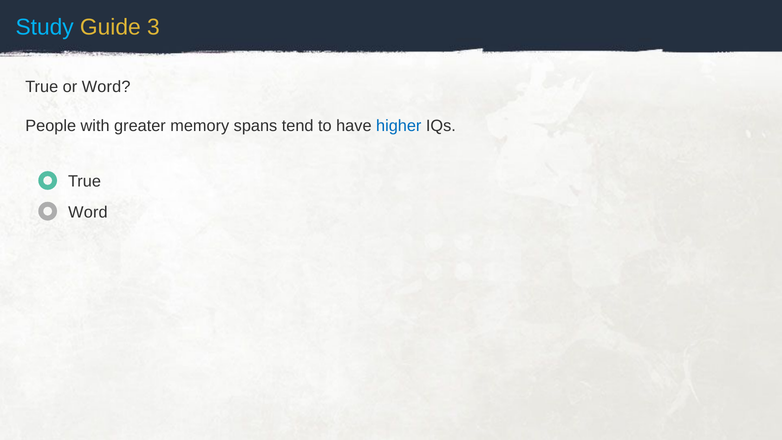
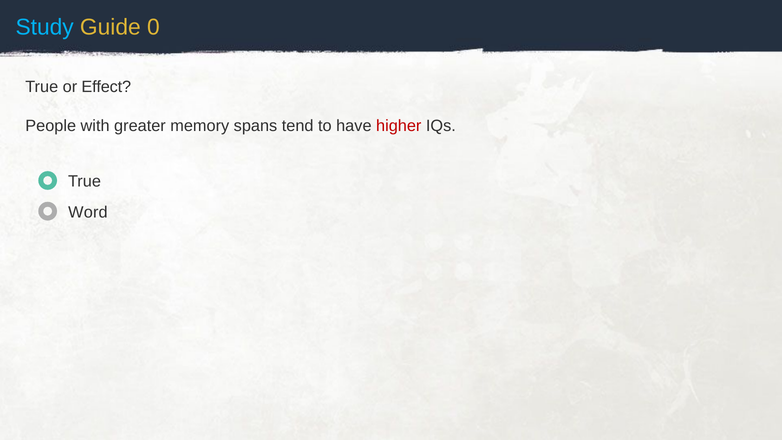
3: 3 -> 0
or Word: Word -> Effect
higher colour: blue -> red
